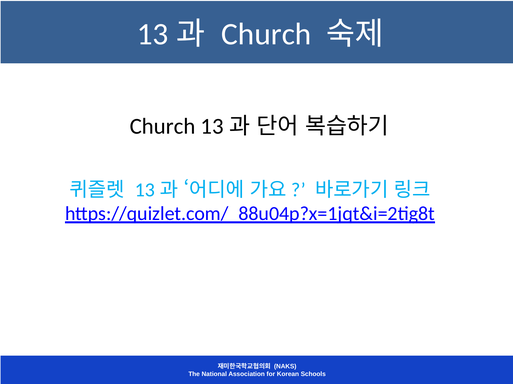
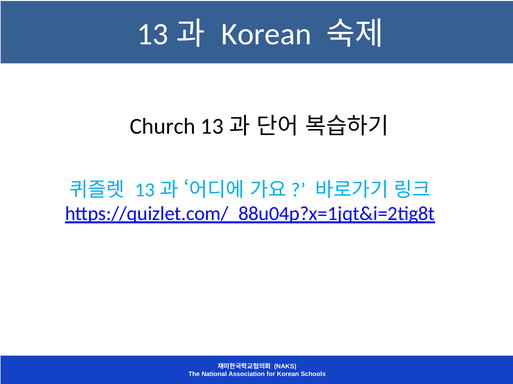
Church at (266, 34): Church -> Korean
